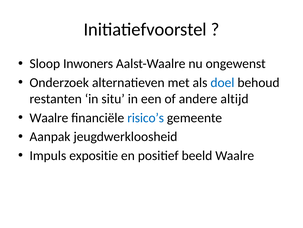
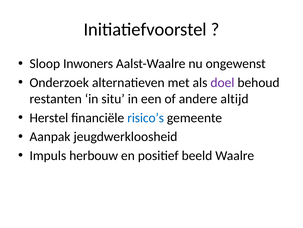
doel colour: blue -> purple
Waalre at (49, 117): Waalre -> Herstel
expositie: expositie -> herbouw
